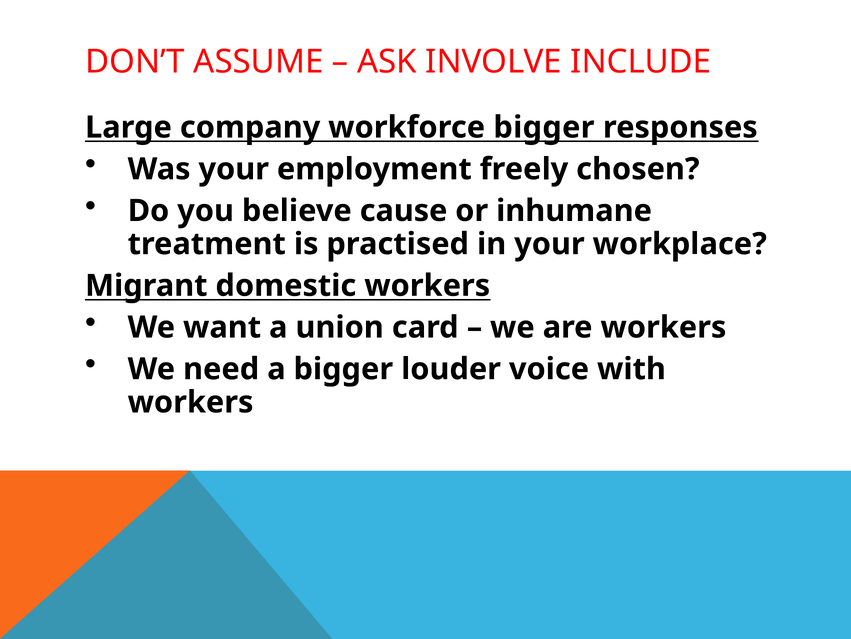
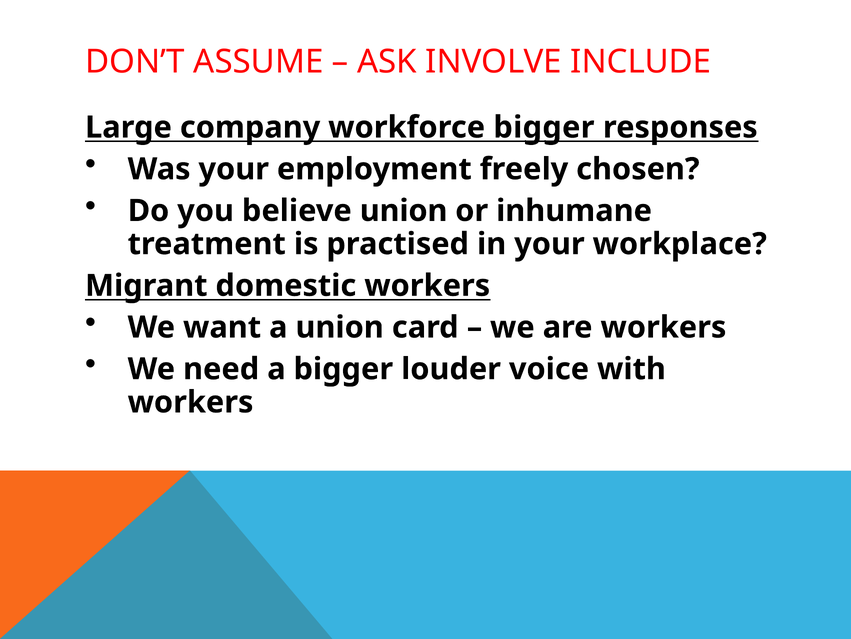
believe cause: cause -> union
